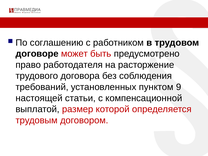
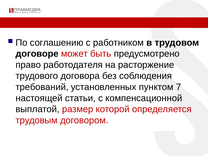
9: 9 -> 7
